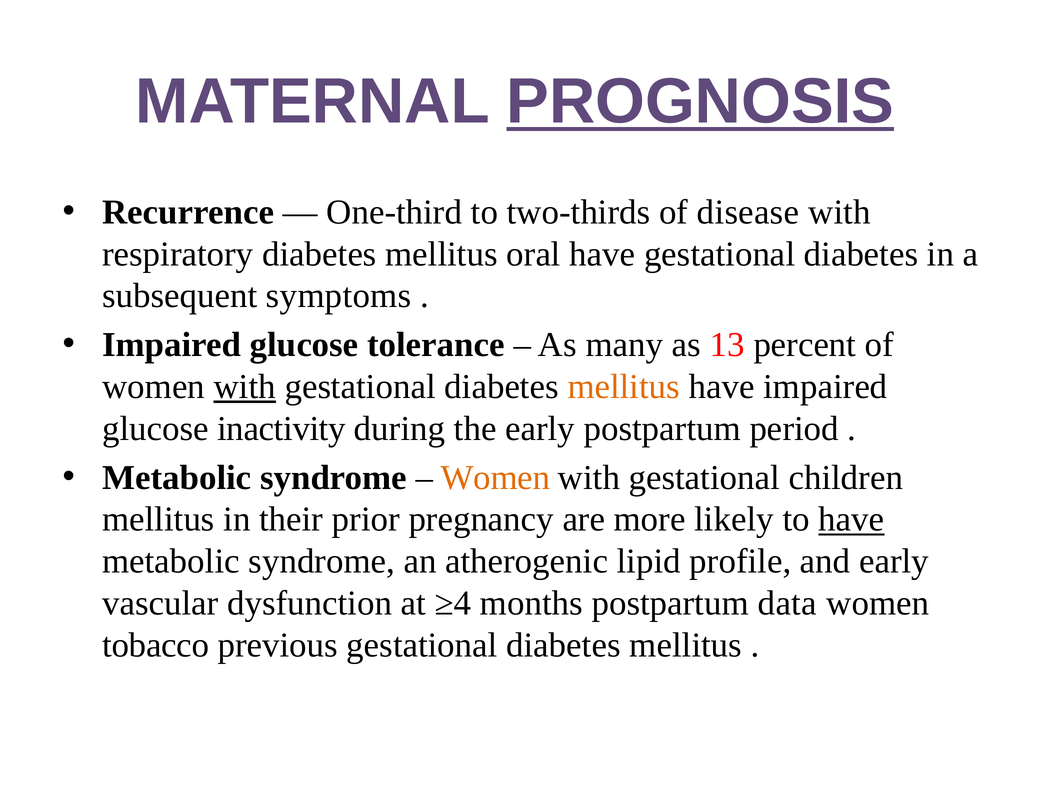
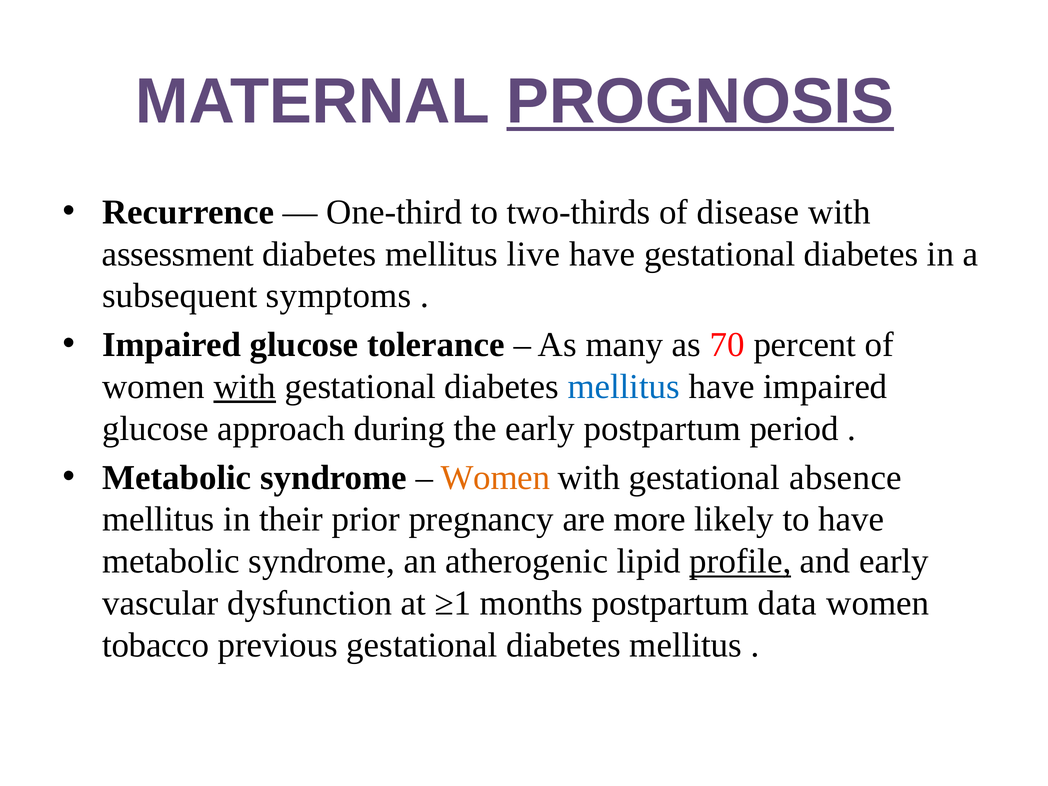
respiratory: respiratory -> assessment
oral: oral -> live
13: 13 -> 70
mellitus at (624, 387) colour: orange -> blue
inactivity: inactivity -> approach
children: children -> absence
have at (851, 519) underline: present -> none
profile underline: none -> present
≥4: ≥4 -> ≥1
